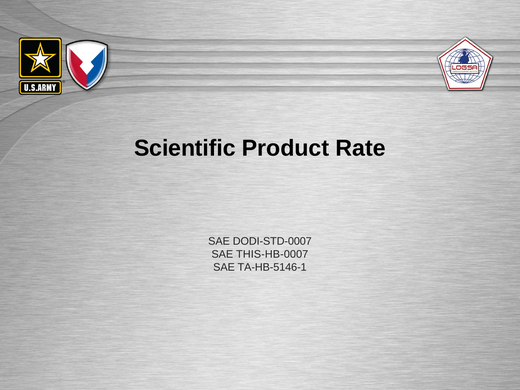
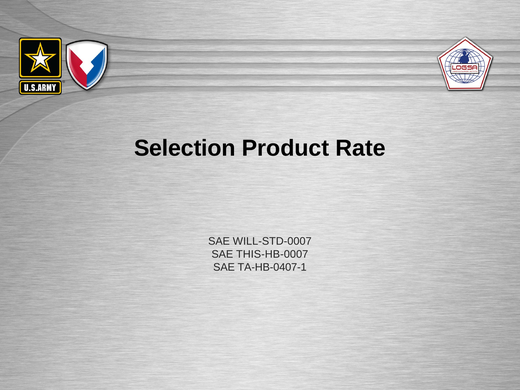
Scientific: Scientific -> Selection
DODI-STD-0007: DODI-STD-0007 -> WILL-STD-0007
TA-HB-5146-1: TA-HB-5146-1 -> TA-HB-0407-1
